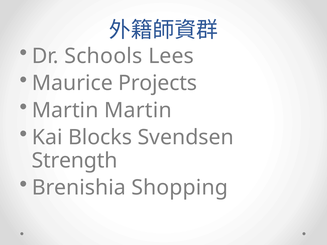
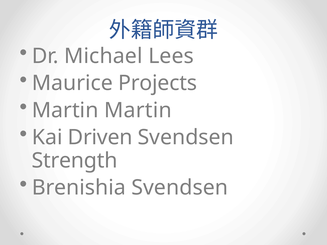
Schools: Schools -> Michael
Blocks: Blocks -> Driven
Brenishia Shopping: Shopping -> Svendsen
